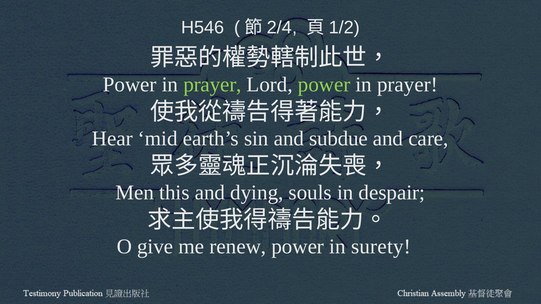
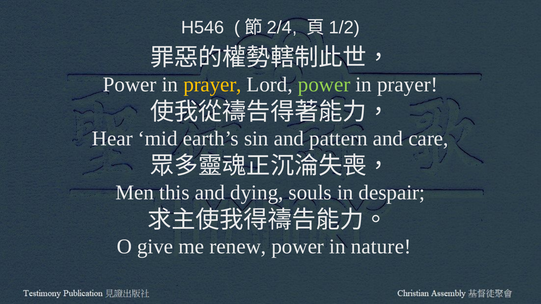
prayer at (212, 85) colour: light green -> yellow
subdue: subdue -> pattern
surety: surety -> nature
